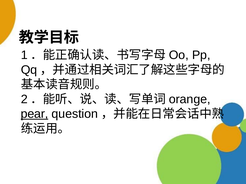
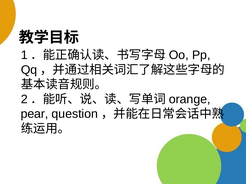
pear underline: present -> none
